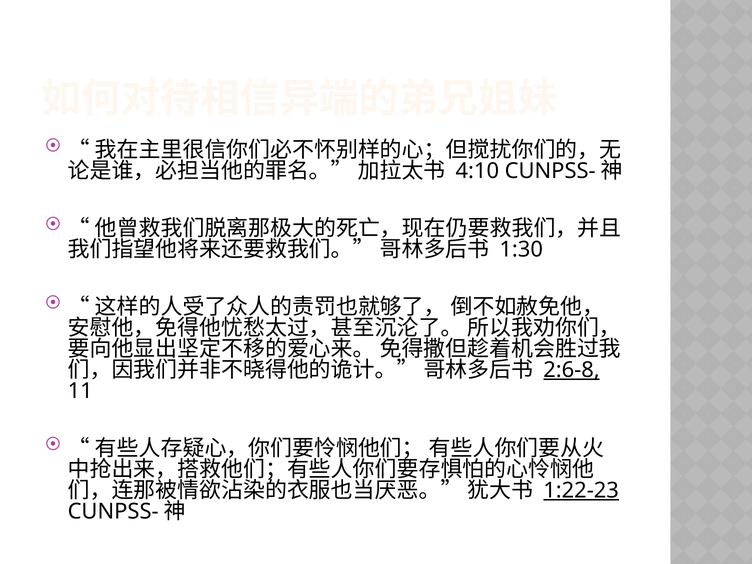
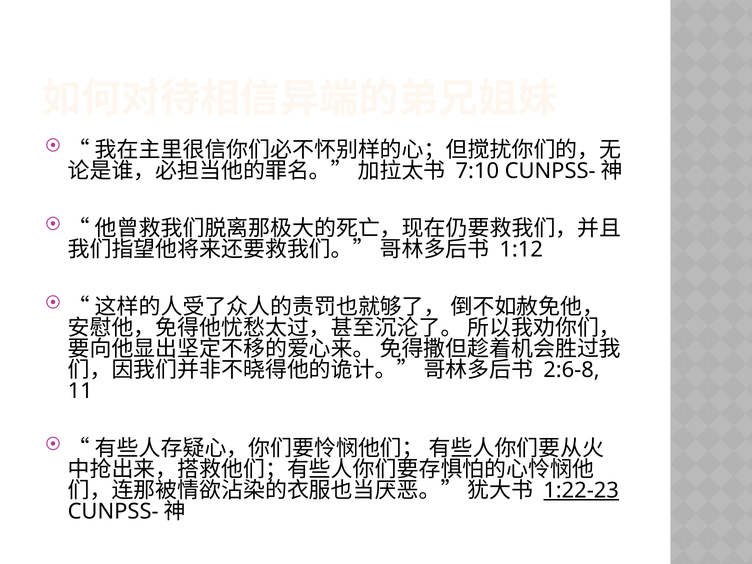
4:10: 4:10 -> 7:10
1:30: 1:30 -> 1:12
2:6-8 underline: present -> none
